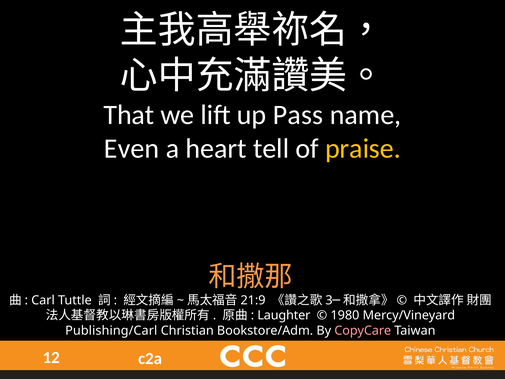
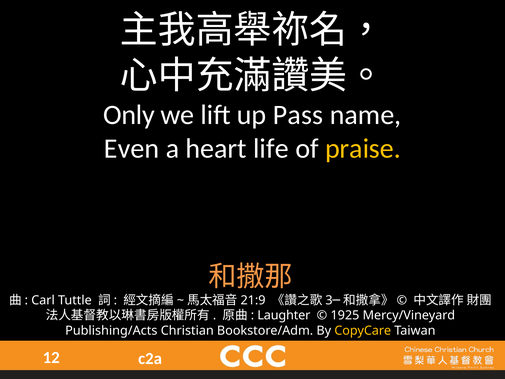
That: That -> Only
tell: tell -> life
1980: 1980 -> 1925
Publishing/Carl: Publishing/Carl -> Publishing/Acts
CopyCare colour: pink -> yellow
